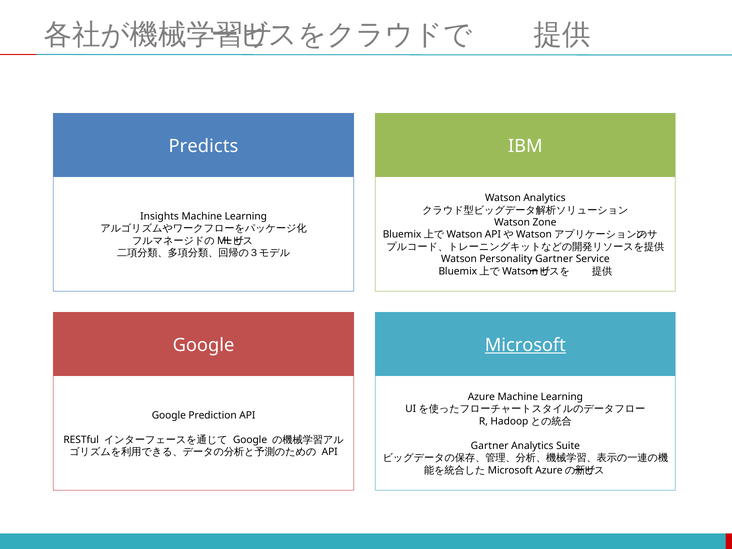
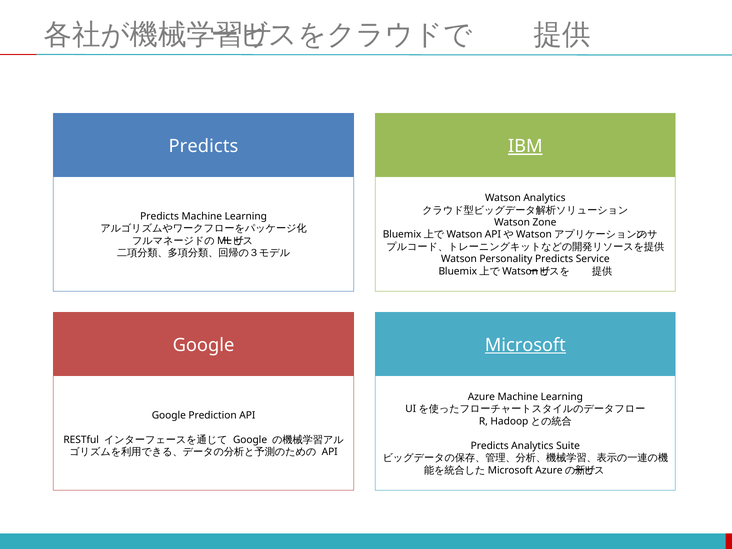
IBM underline: none -> present
Insights at (160, 216): Insights -> Predicts
Personality Gartner: Gartner -> Predicts
Gartner at (490, 446): Gartner -> Predicts
